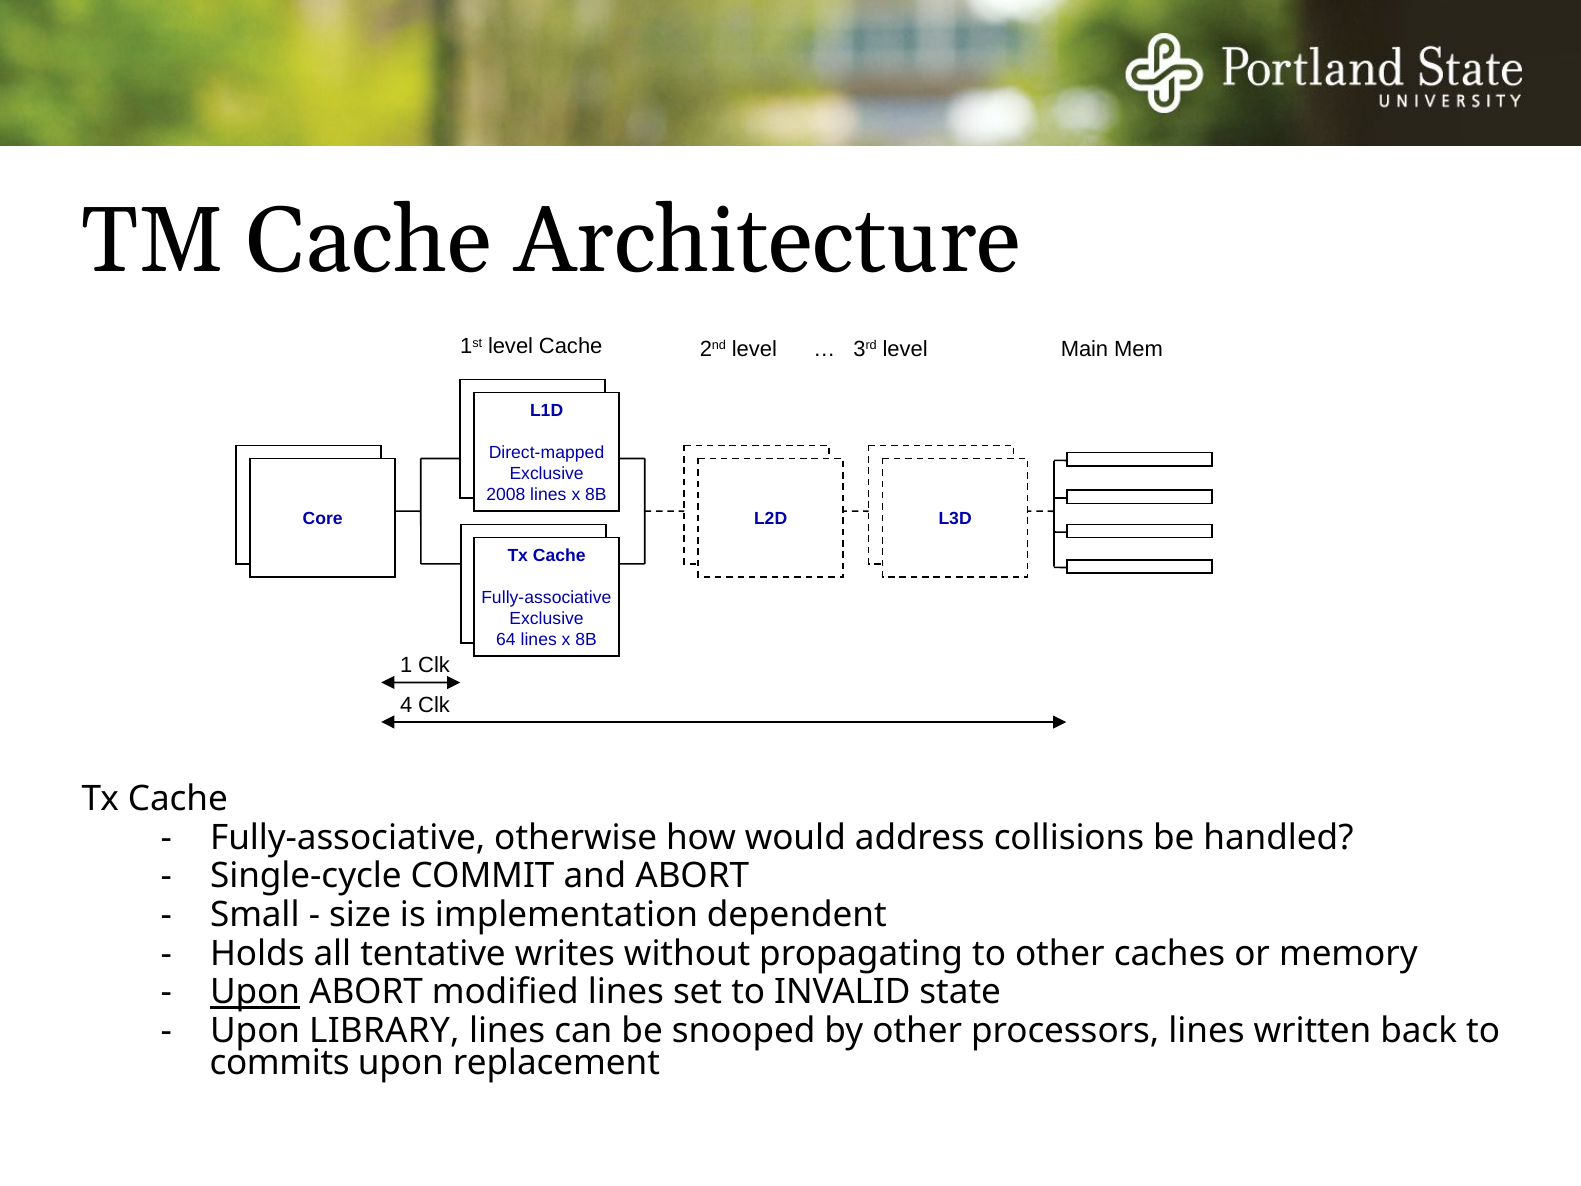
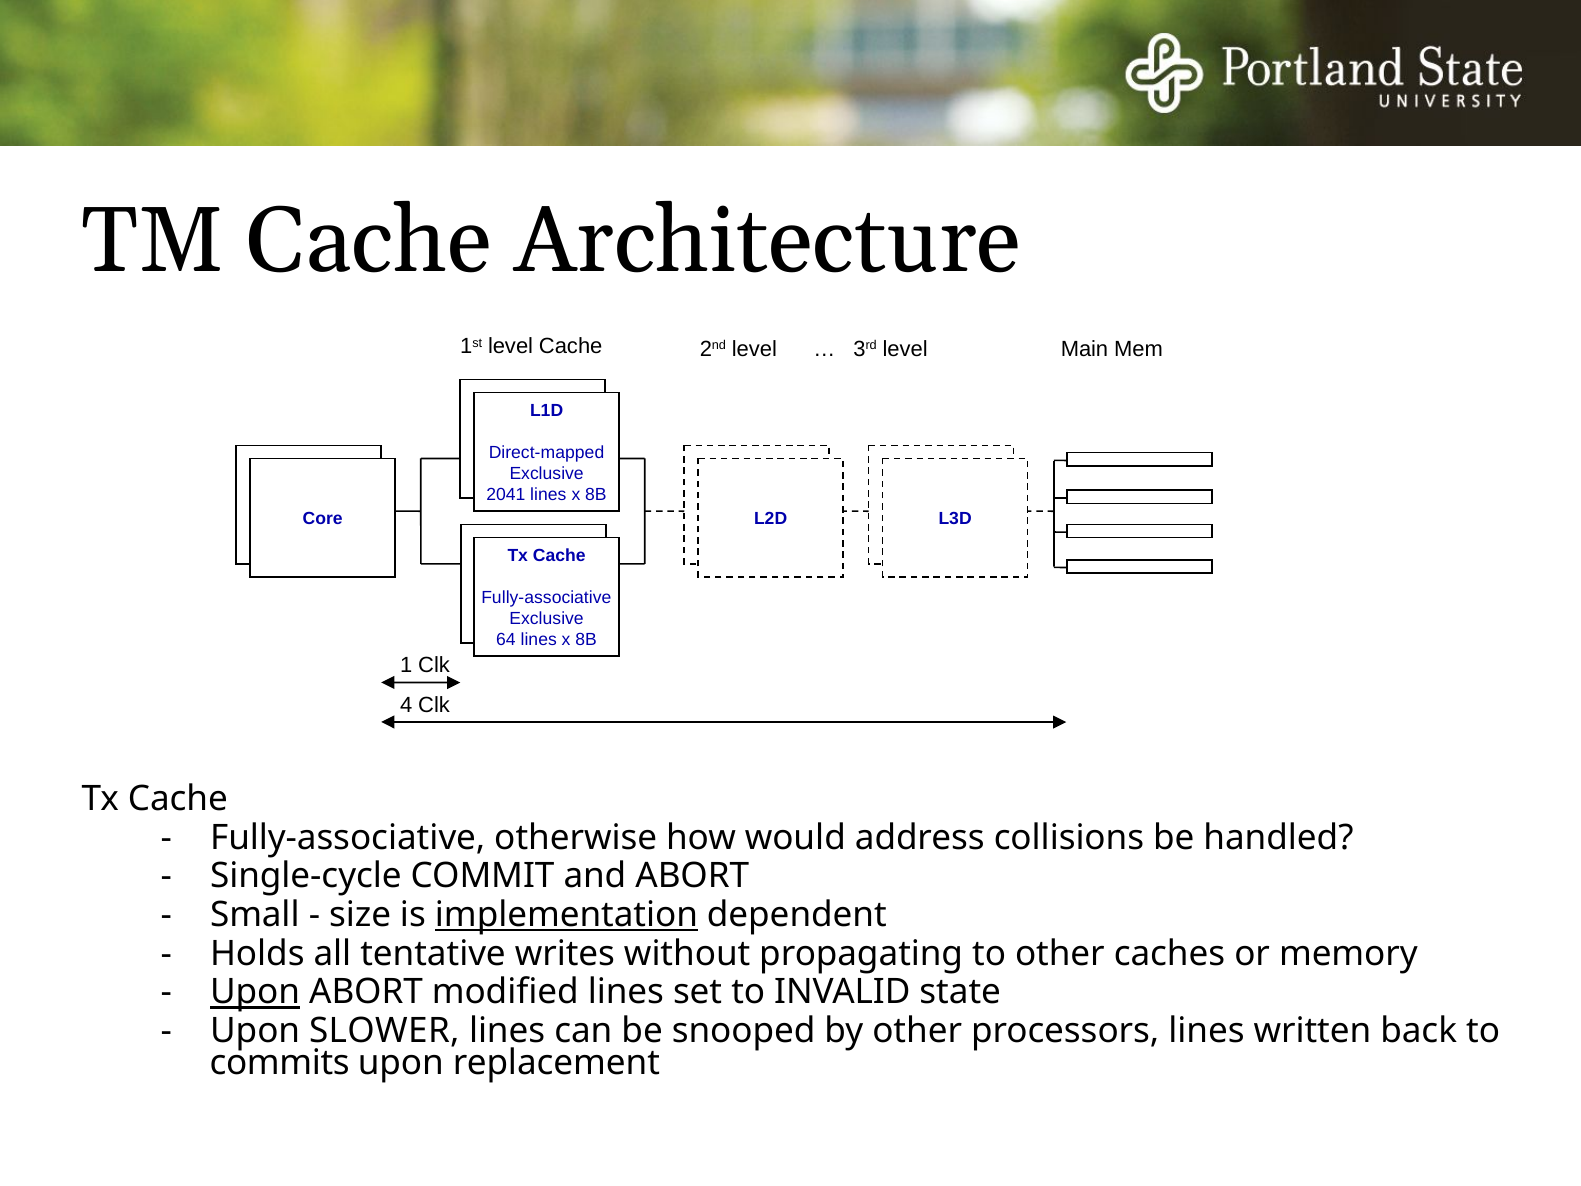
2008: 2008 -> 2041
implementation underline: none -> present
LIBRARY: LIBRARY -> SLOWER
